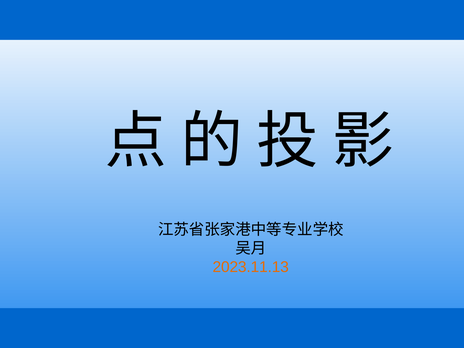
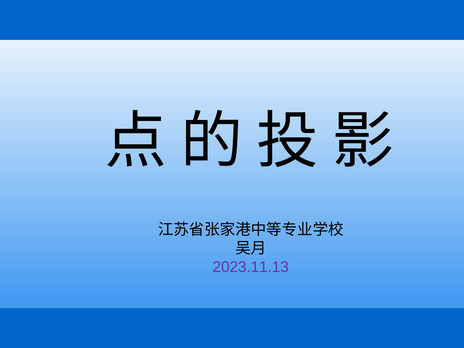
2023.11.13 colour: orange -> purple
